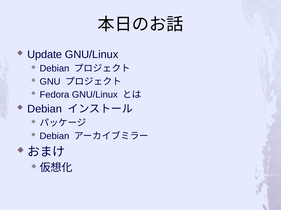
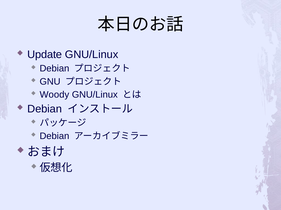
Fedora: Fedora -> Woody
